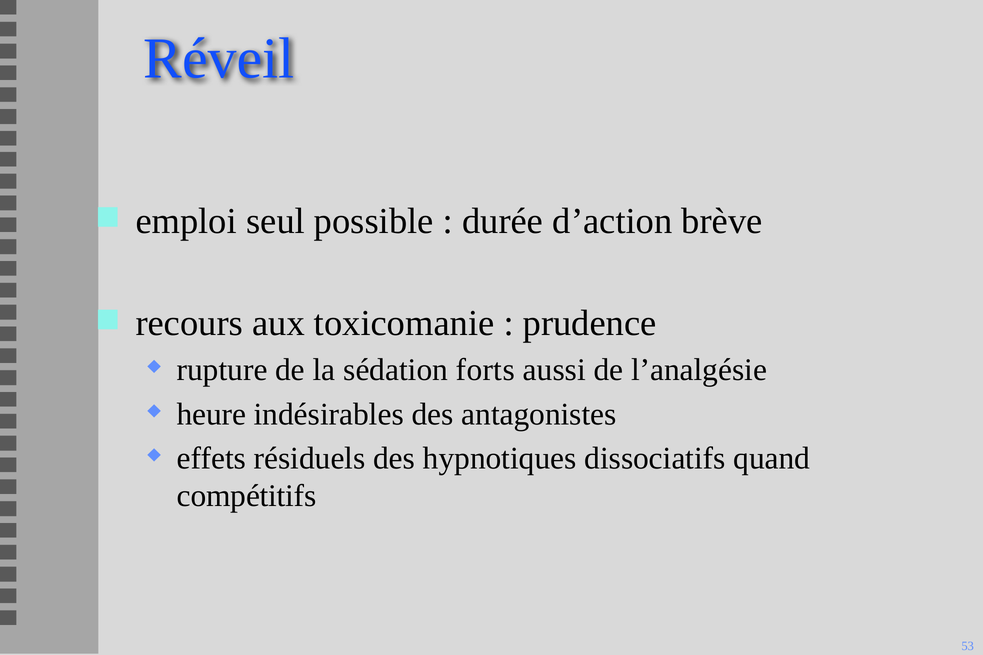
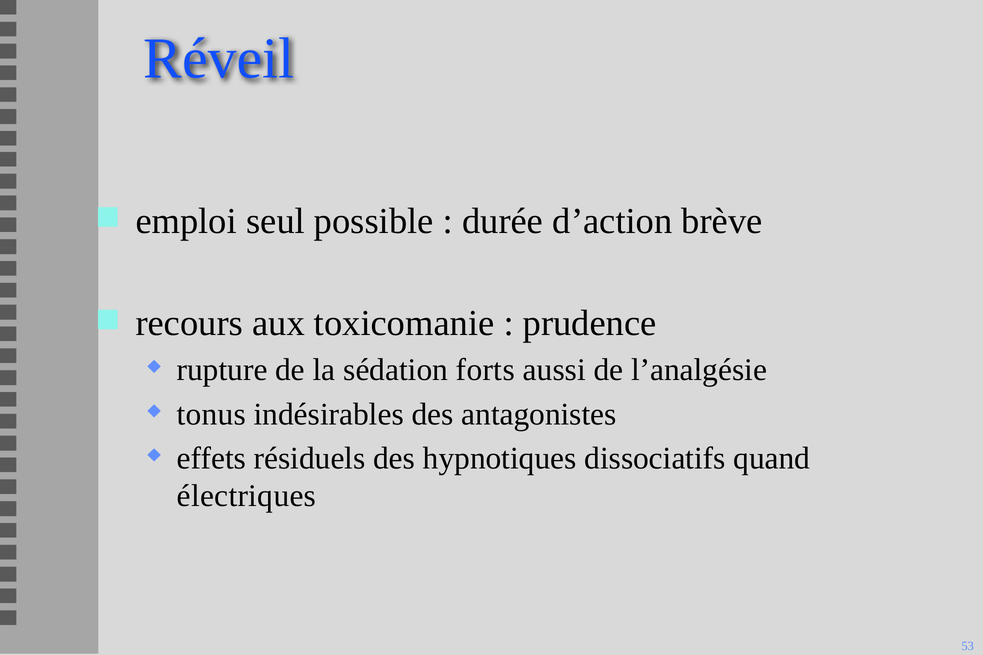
heure: heure -> tonus
compétitifs: compétitifs -> électriques
